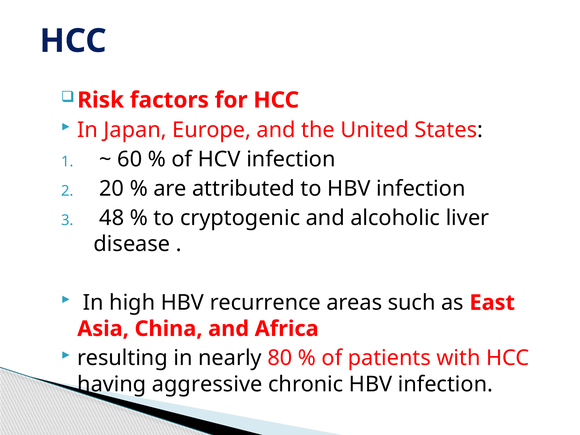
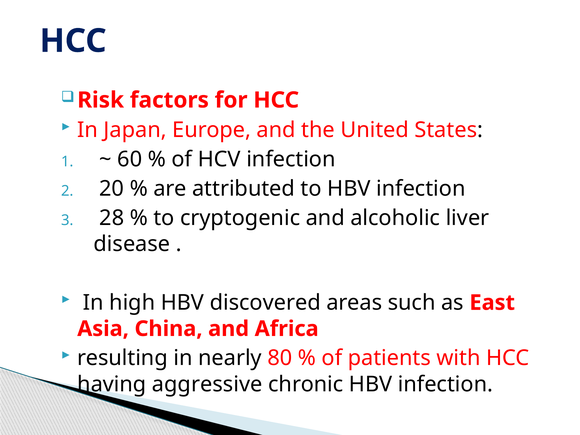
48: 48 -> 28
recurrence: recurrence -> discovered
